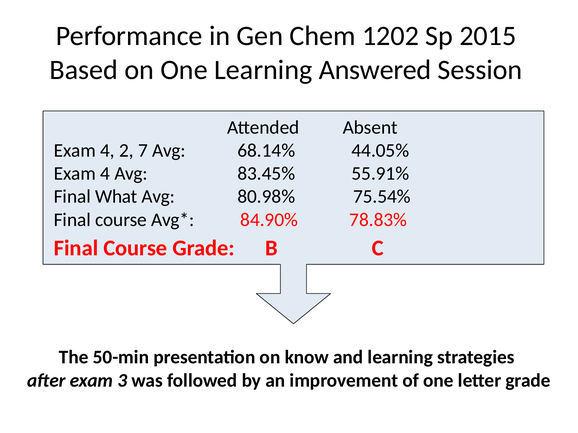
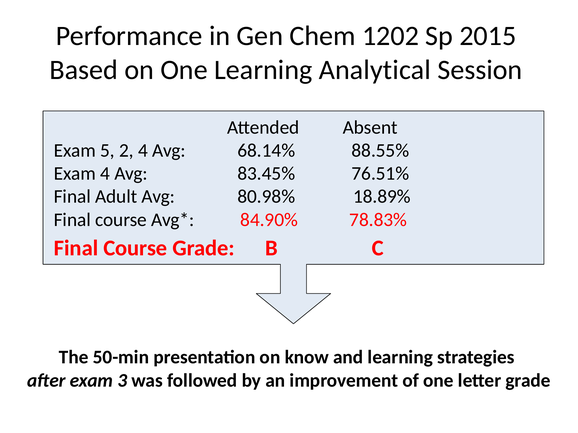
Answered: Answered -> Analytical
4 at (107, 151): 4 -> 5
2 7: 7 -> 4
44.05%: 44.05% -> 88.55%
55.91%: 55.91% -> 76.51%
What: What -> Adult
75.54%: 75.54% -> 18.89%
